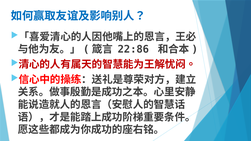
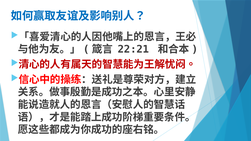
22:86: 22:86 -> 22:21
